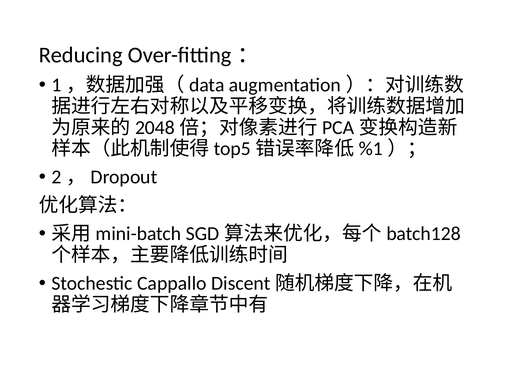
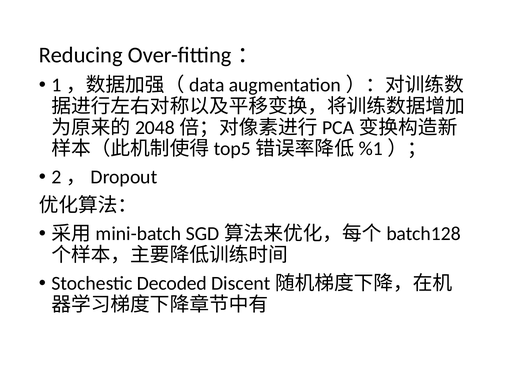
Cappallo: Cappallo -> Decoded
